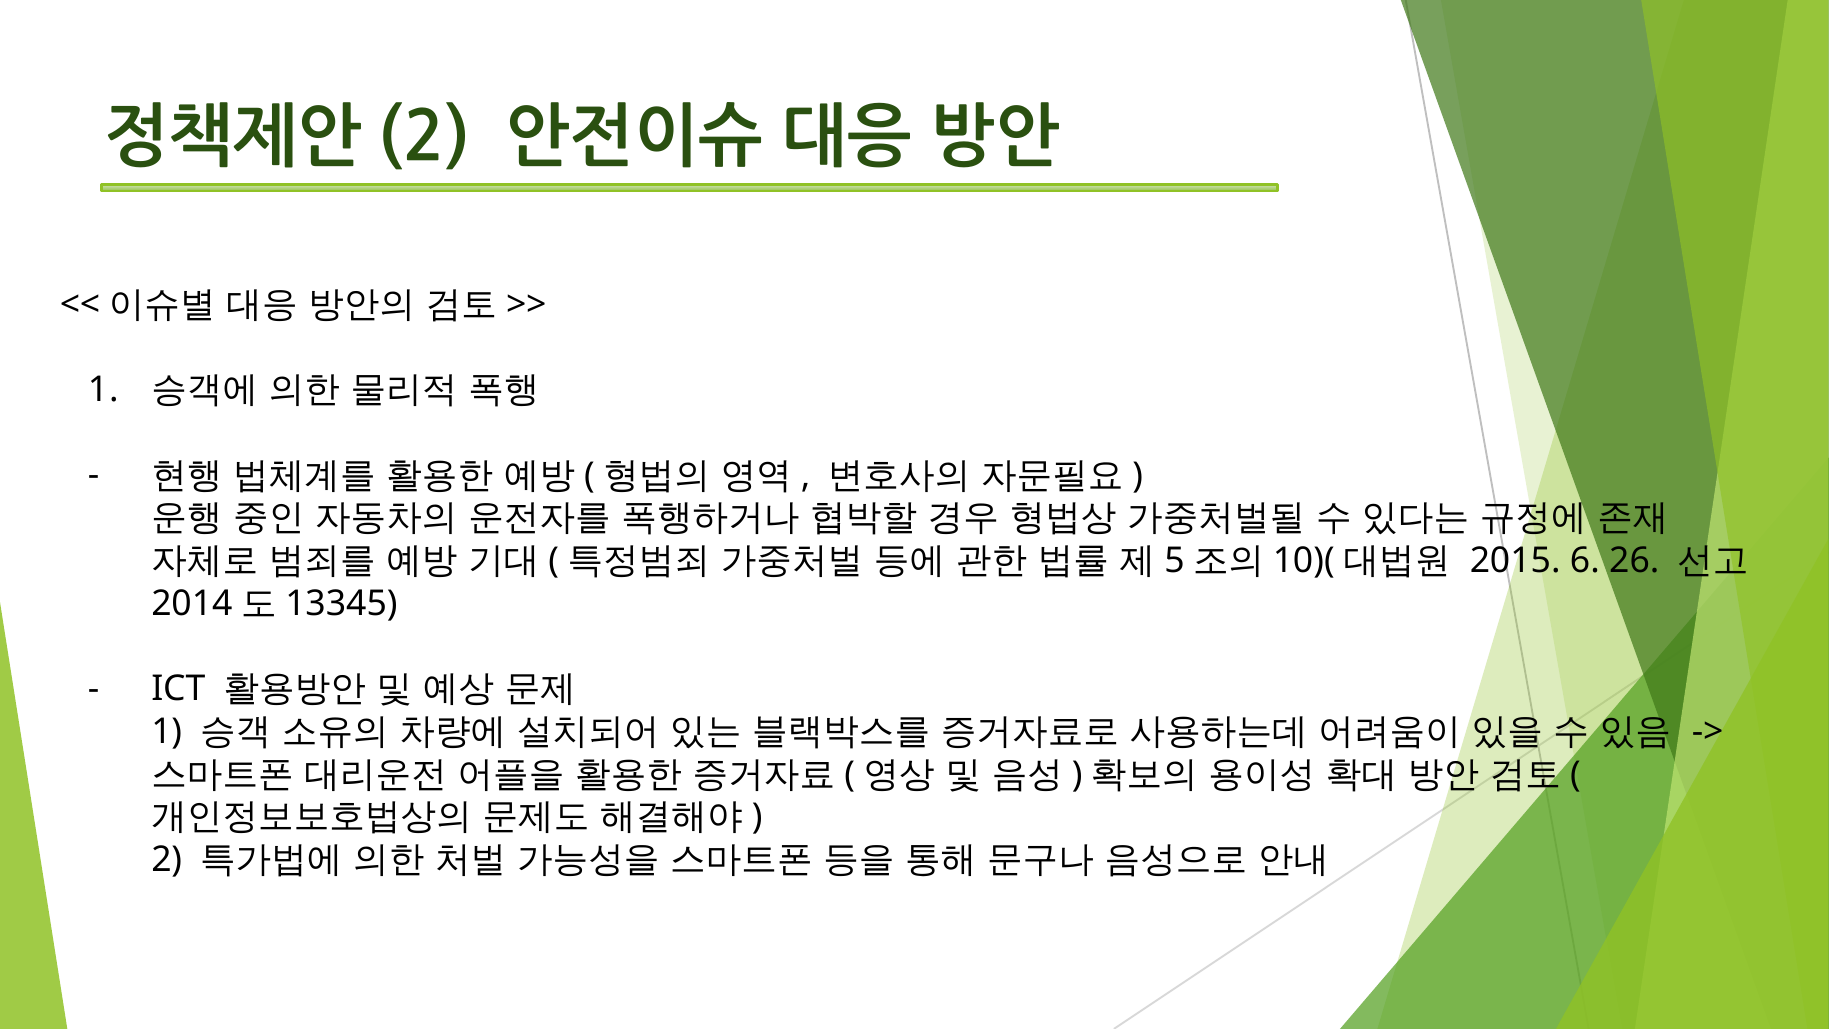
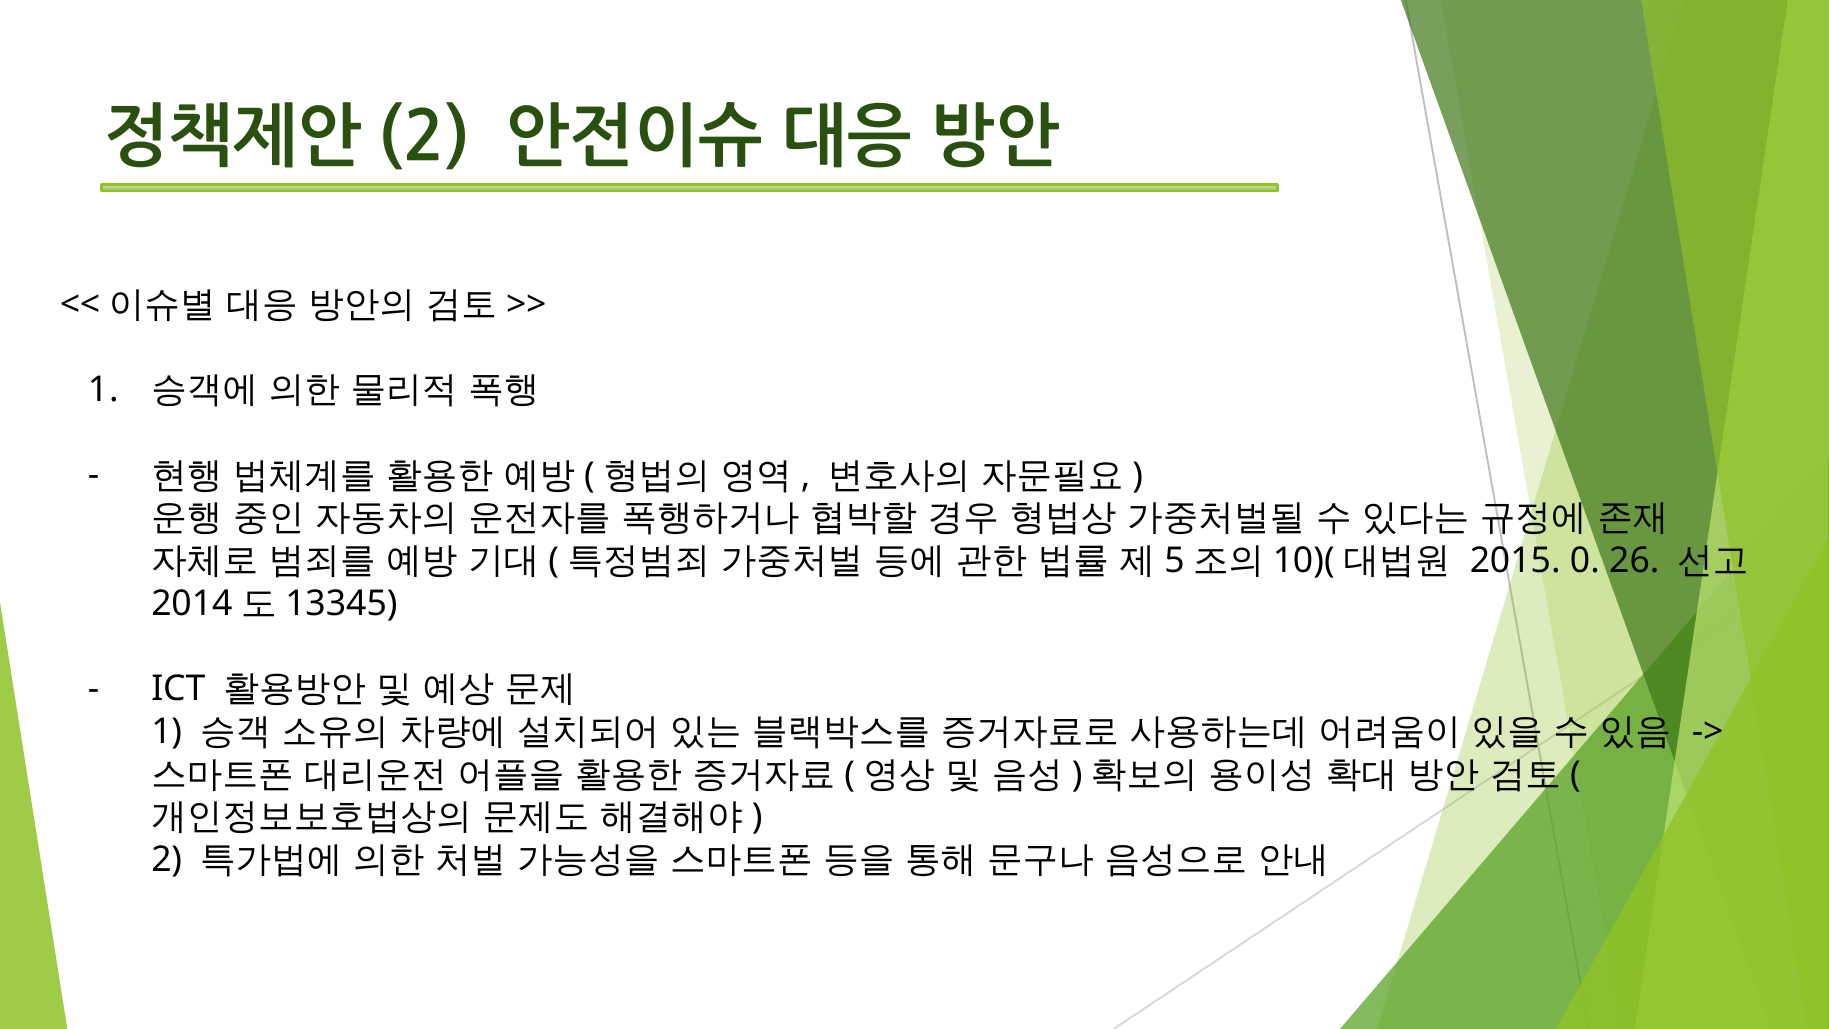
6: 6 -> 0
